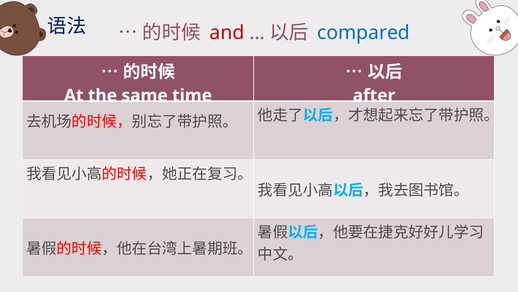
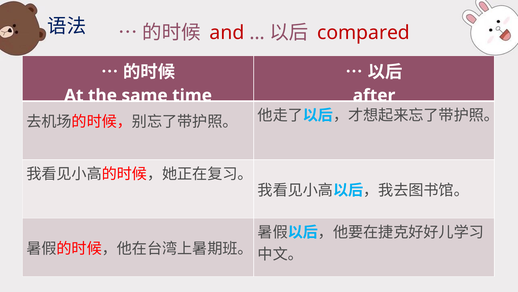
compared colour: blue -> red
